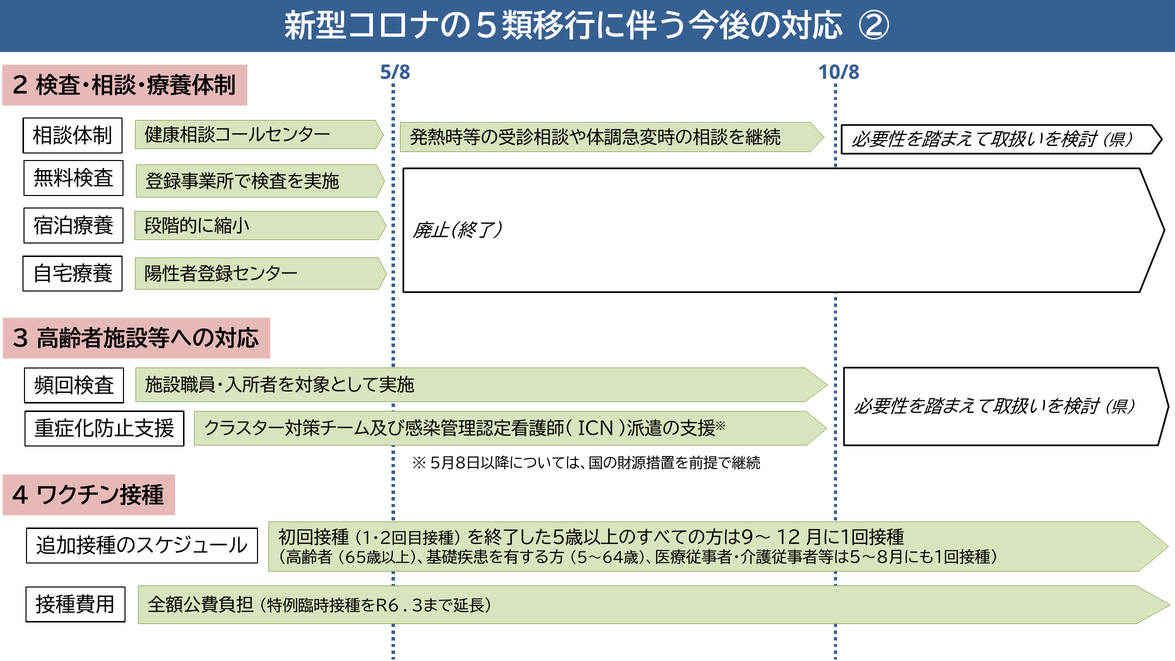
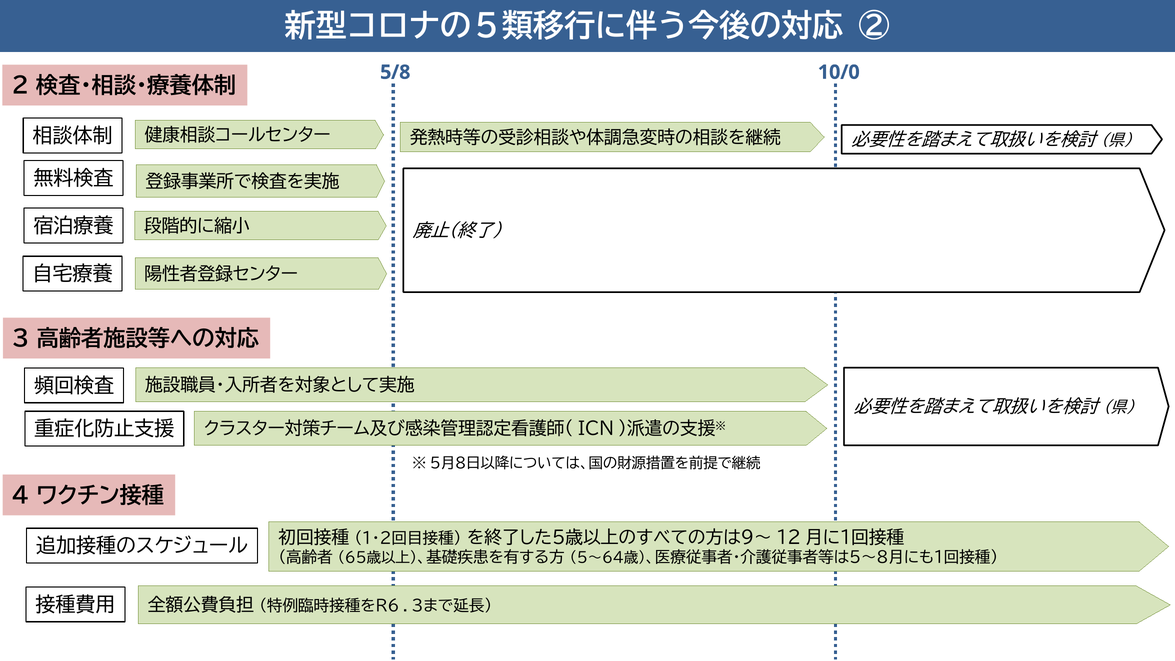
10/8: 10/8 -> 10/0
